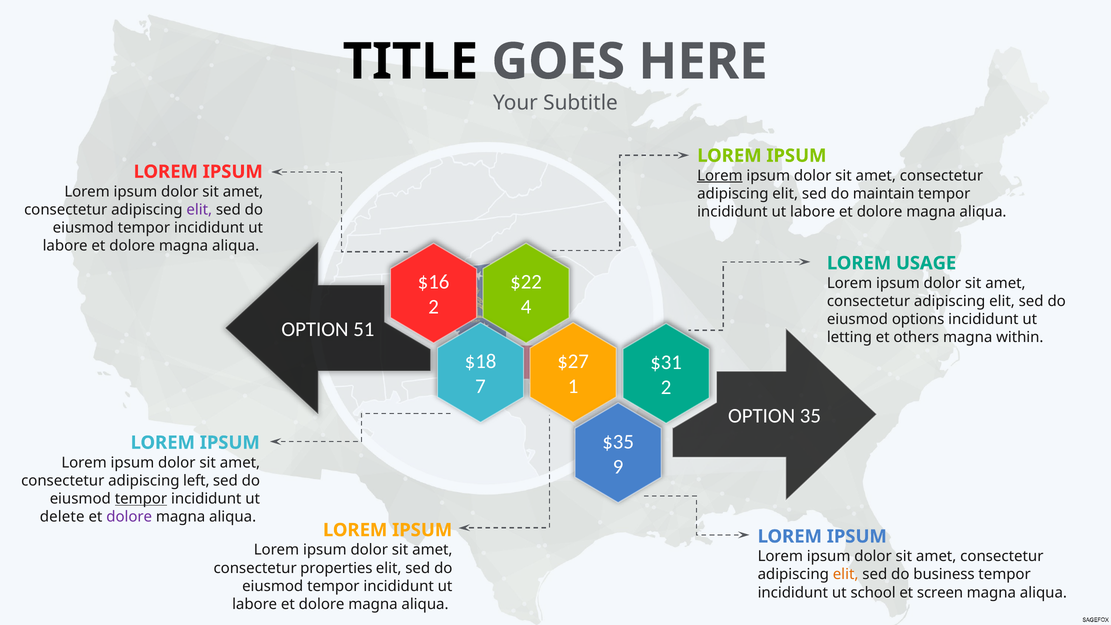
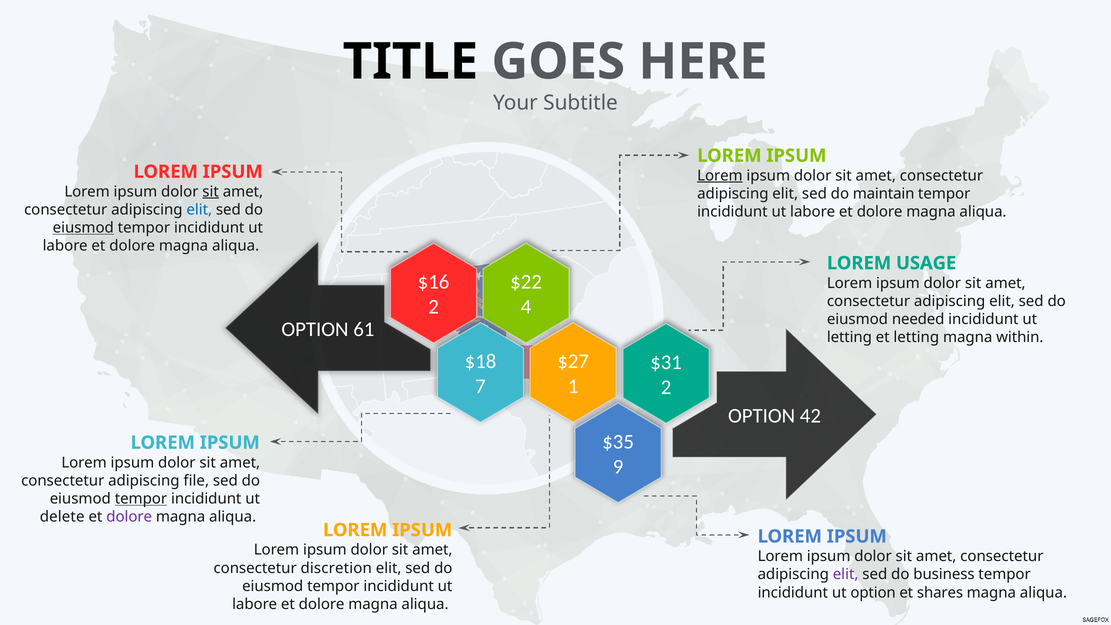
sit at (211, 192) underline: none -> present
elit at (199, 210) colour: purple -> blue
eiusmod at (83, 228) underline: none -> present
options: options -> needed
51: 51 -> 61
et others: others -> letting
35: 35 -> 42
left: left -> file
properties: properties -> discretion
elit at (846, 574) colour: orange -> purple
ut school: school -> option
screen: screen -> shares
